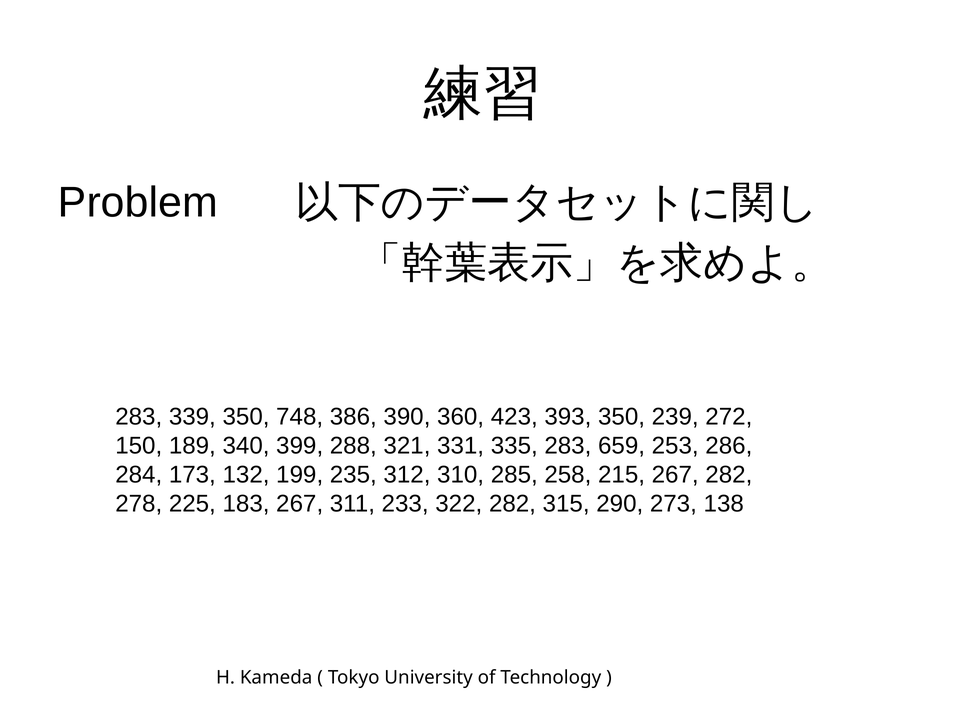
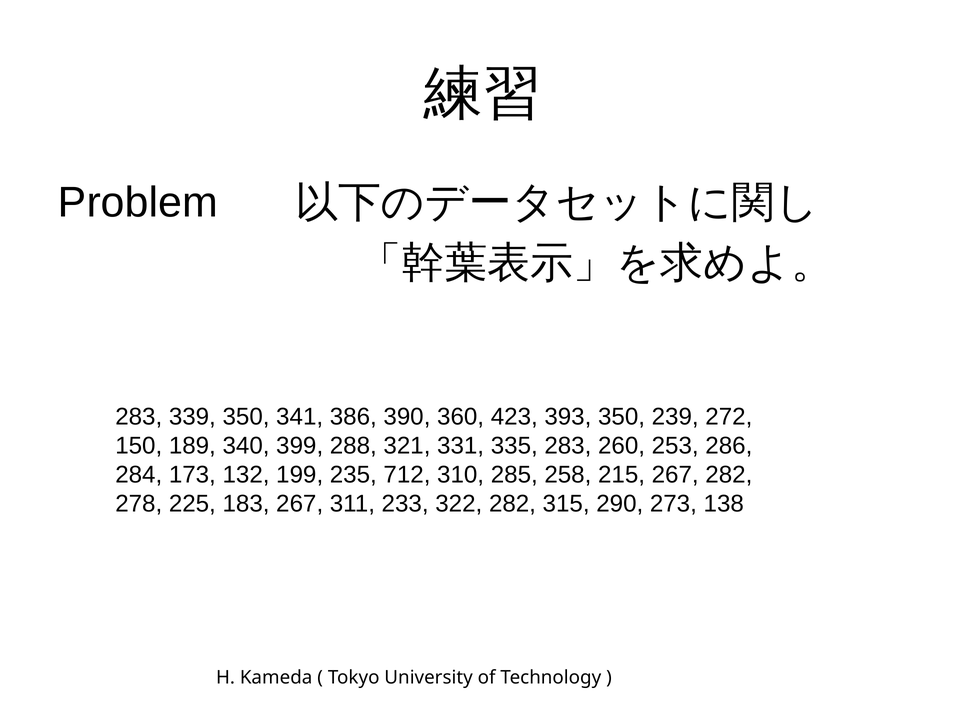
748: 748 -> 341
659: 659 -> 260
312: 312 -> 712
